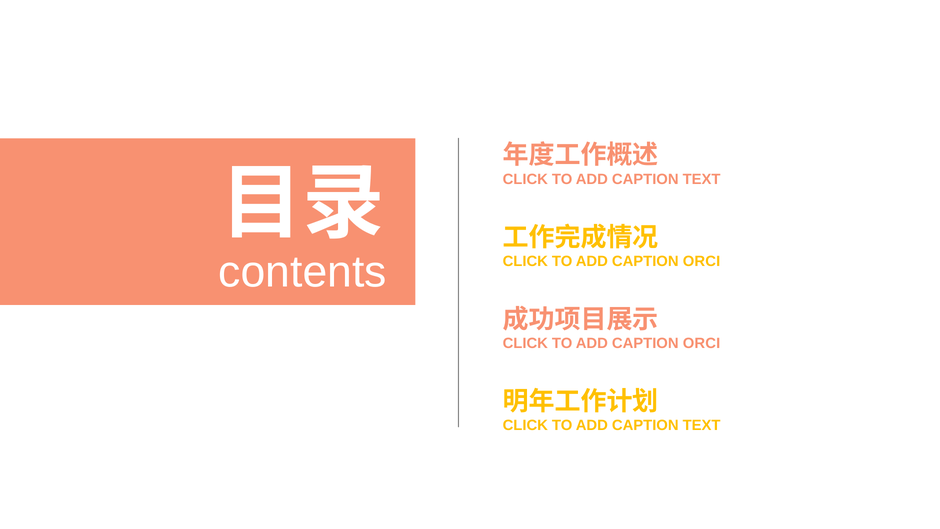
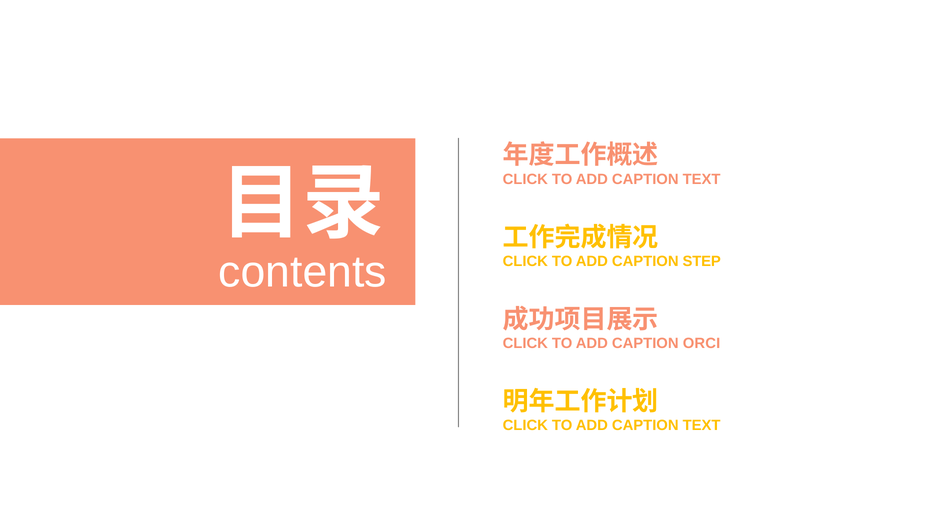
ORCI at (702, 261): ORCI -> STEP
